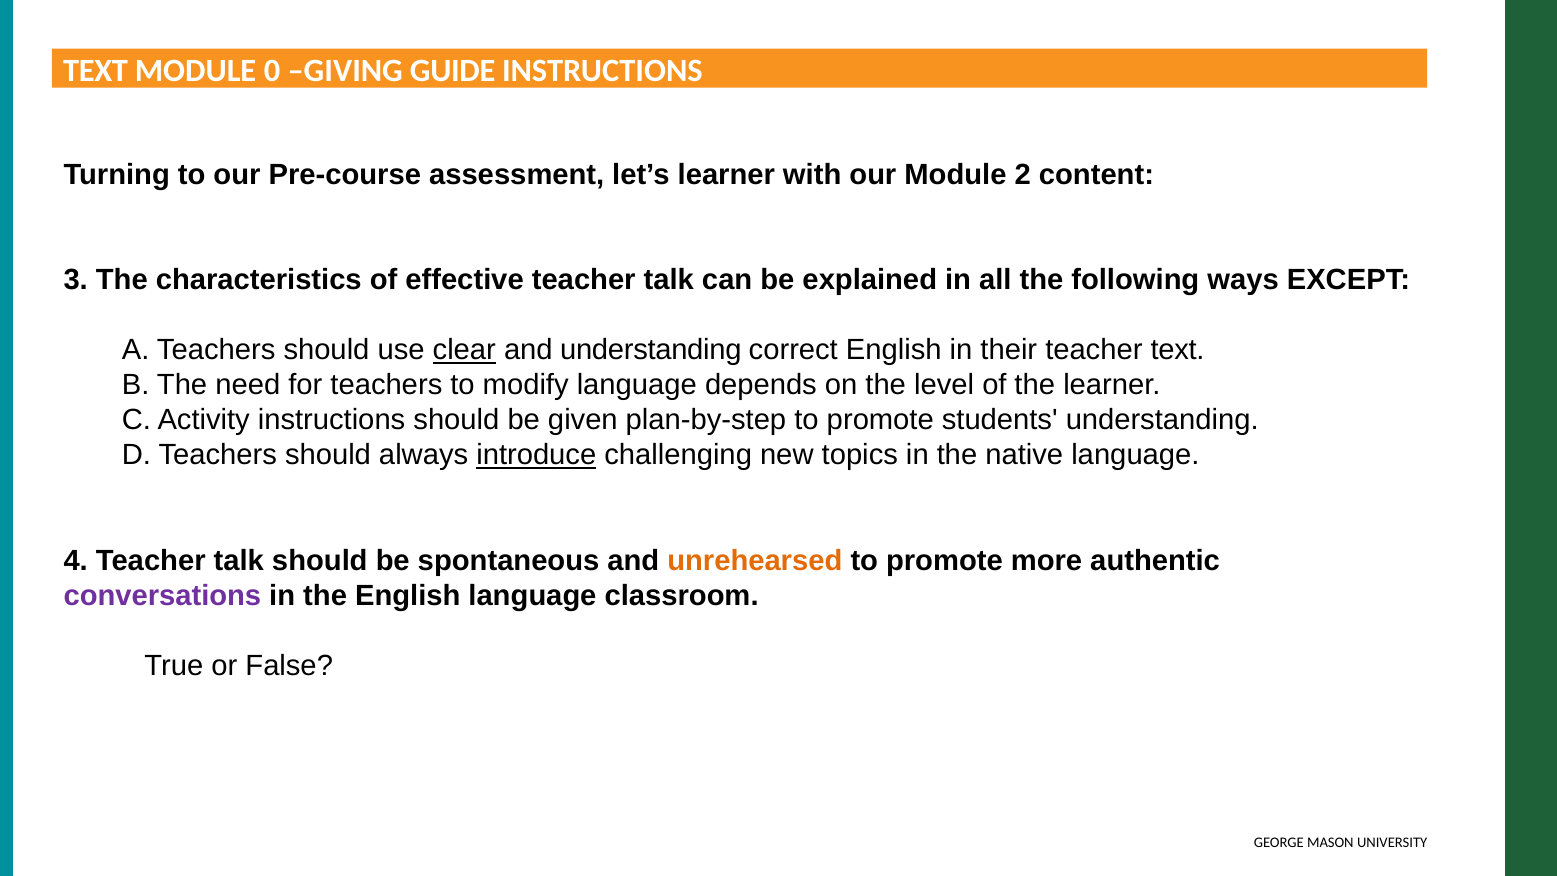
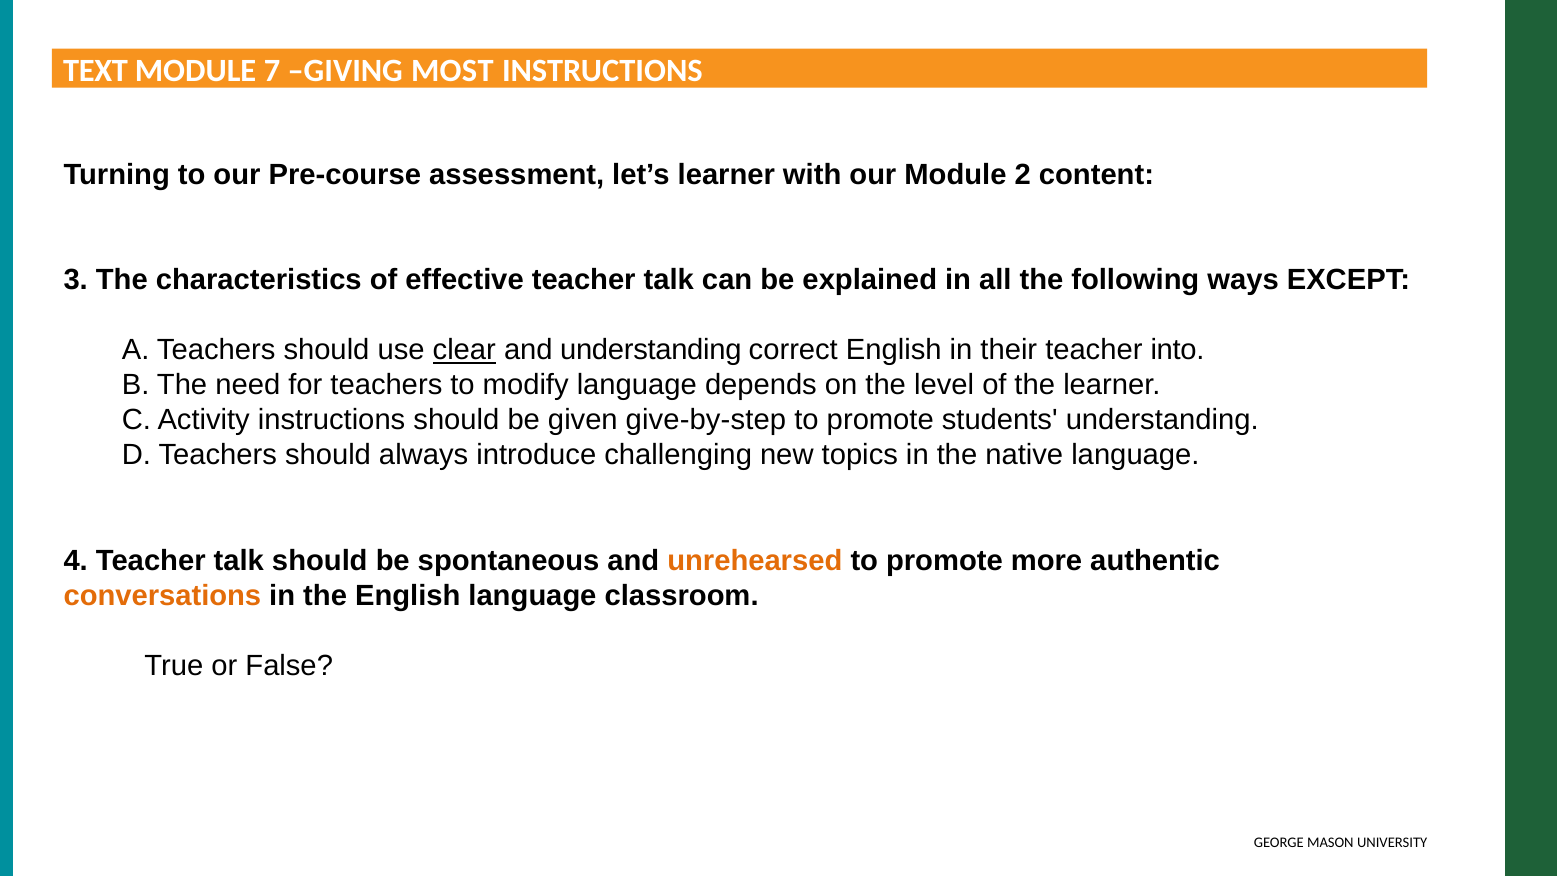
0: 0 -> 7
GUIDE: GUIDE -> MOST
teacher text: text -> into
plan-by-step: plan-by-step -> give-by-step
introduce underline: present -> none
conversations colour: purple -> orange
